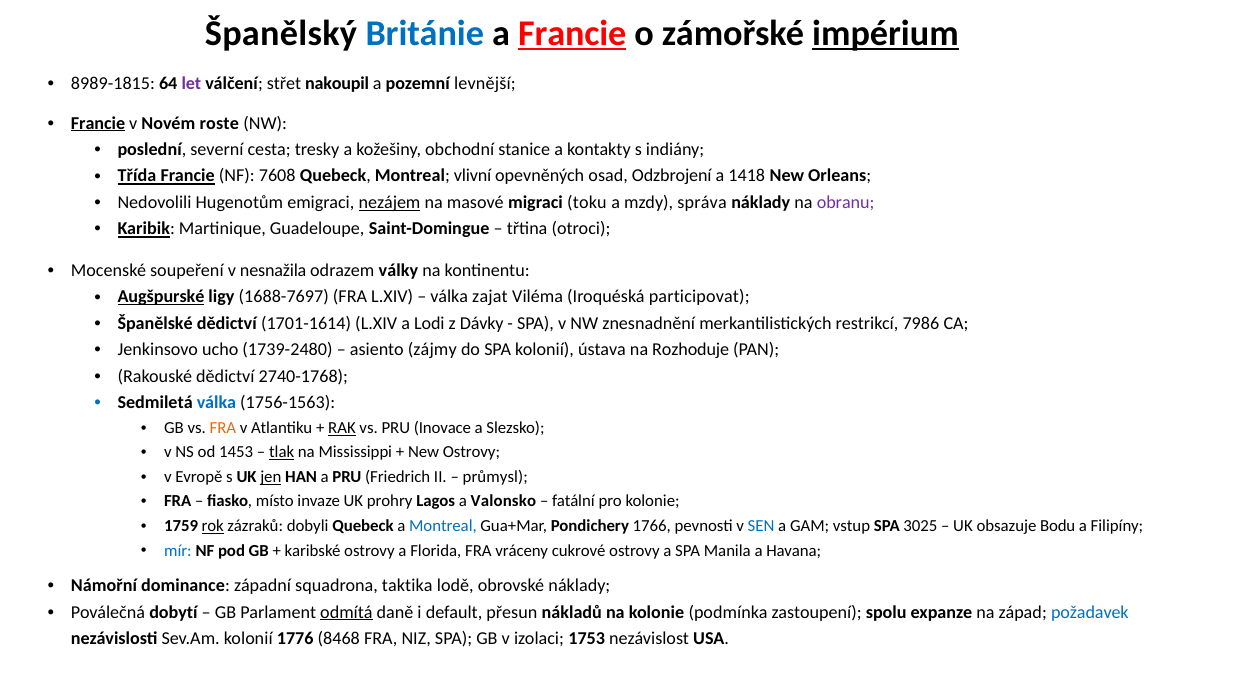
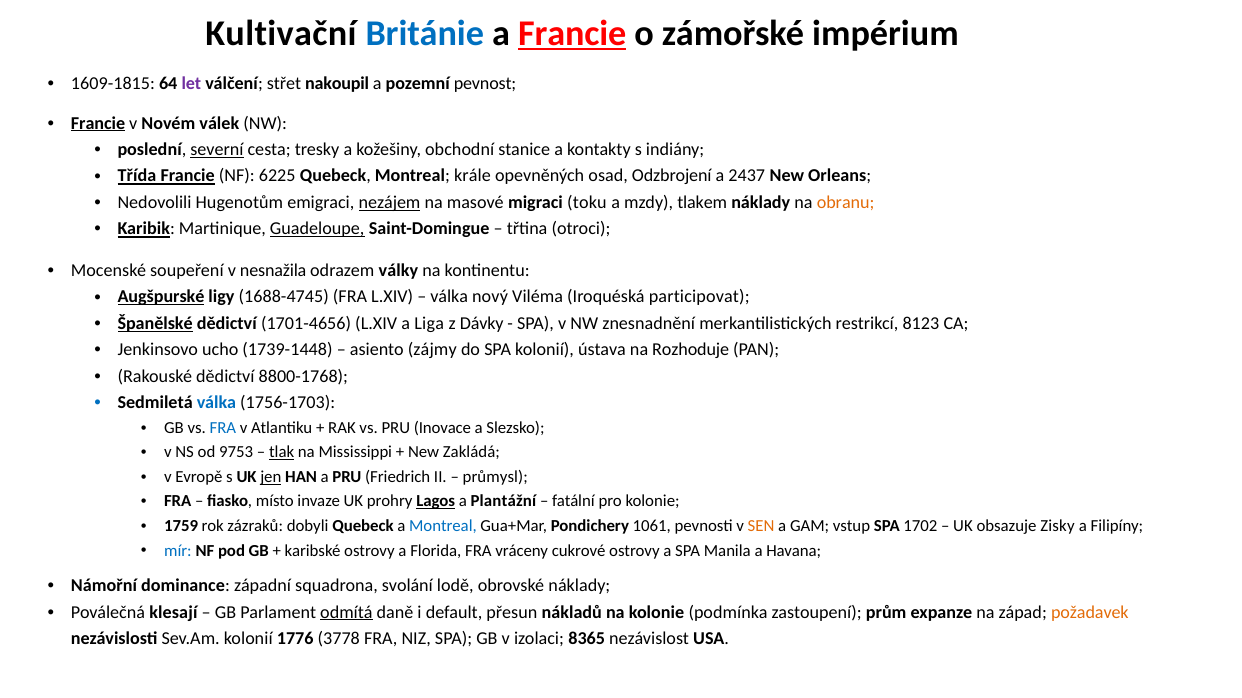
Španělský: Španělský -> Kultivační
impérium underline: present -> none
8989-1815: 8989-1815 -> 1609-1815
levnější: levnější -> pevnost
roste: roste -> válek
severní underline: none -> present
7608: 7608 -> 6225
vlivní: vlivní -> krále
1418: 1418 -> 2437
správa: správa -> tlakem
obranu colour: purple -> orange
Guadeloupe underline: none -> present
1688-7697: 1688-7697 -> 1688-4745
zajat: zajat -> nový
Španělské underline: none -> present
1701-1614: 1701-1614 -> 1701-4656
Lodi: Lodi -> Liga
7986: 7986 -> 8123
1739-2480: 1739-2480 -> 1739-1448
2740-1768: 2740-1768 -> 8800-1768
1756-1563: 1756-1563 -> 1756-1703
FRA at (223, 428) colour: orange -> blue
RAK underline: present -> none
1453: 1453 -> 9753
New Ostrovy: Ostrovy -> Zakládá
Lagos underline: none -> present
Valonsko: Valonsko -> Plantážní
rok underline: present -> none
1766: 1766 -> 1061
SEN colour: blue -> orange
3025: 3025 -> 1702
Bodu: Bodu -> Zisky
taktika: taktika -> svolání
dobytí: dobytí -> klesají
spolu: spolu -> prům
požadavek colour: blue -> orange
8468: 8468 -> 3778
1753: 1753 -> 8365
